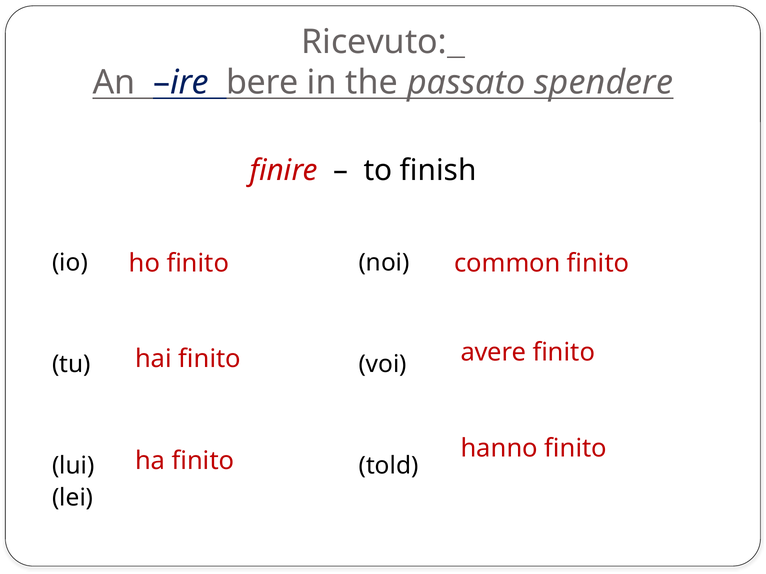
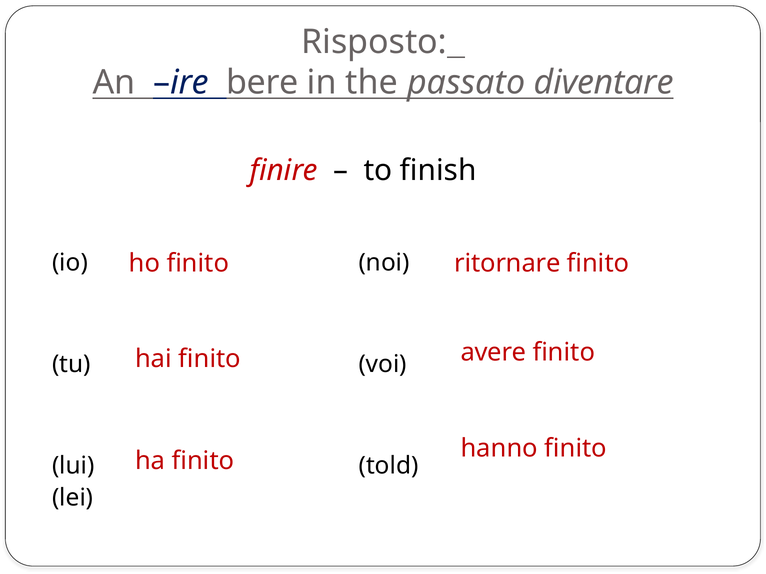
Ricevuto: Ricevuto -> Risposto
spendere: spendere -> diventare
common: common -> ritornare
